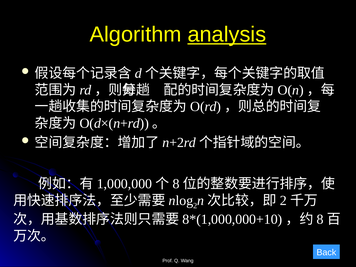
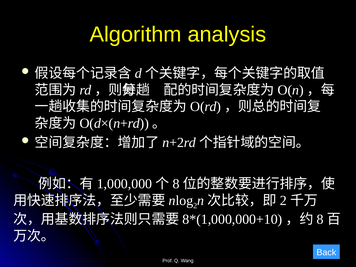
analysis underline: present -> none
